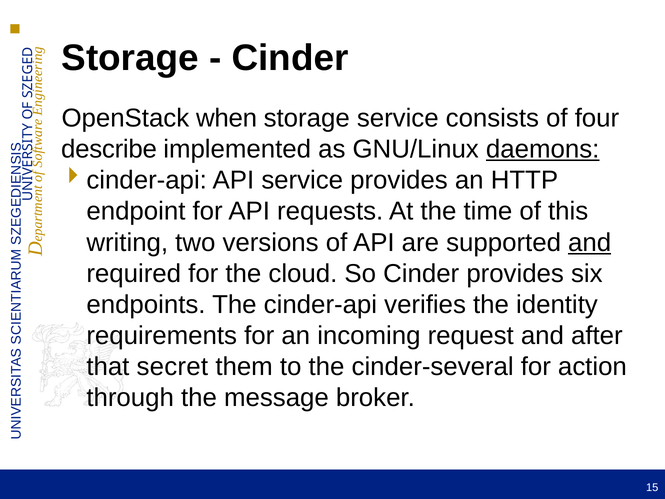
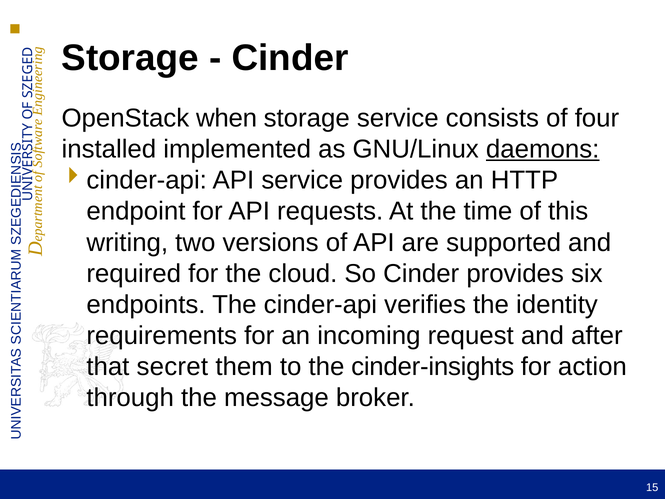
describe: describe -> installed
and at (590, 242) underline: present -> none
cinder-several: cinder-several -> cinder-insights
